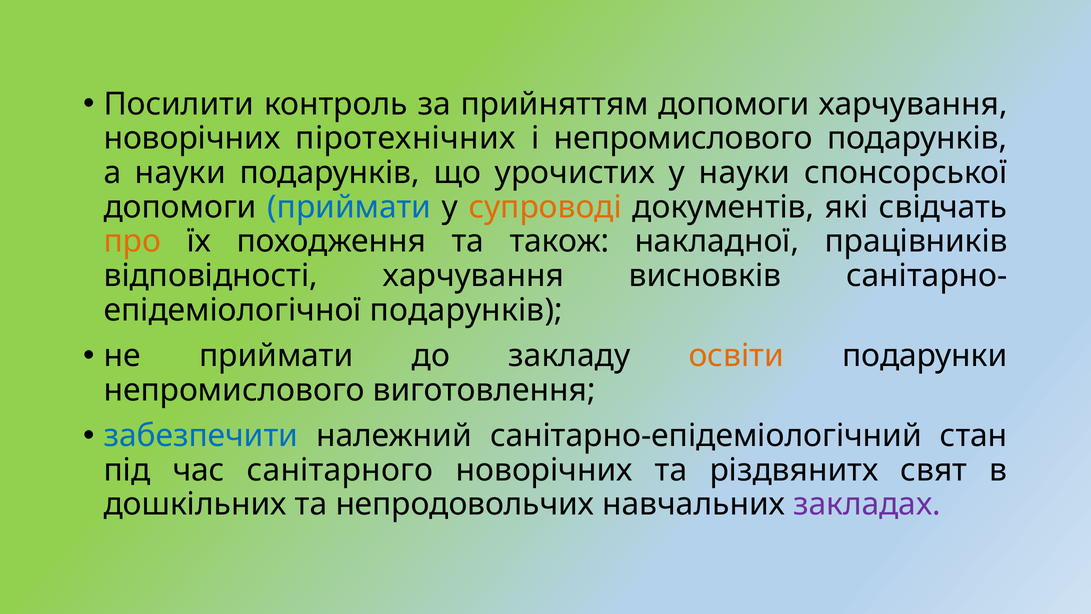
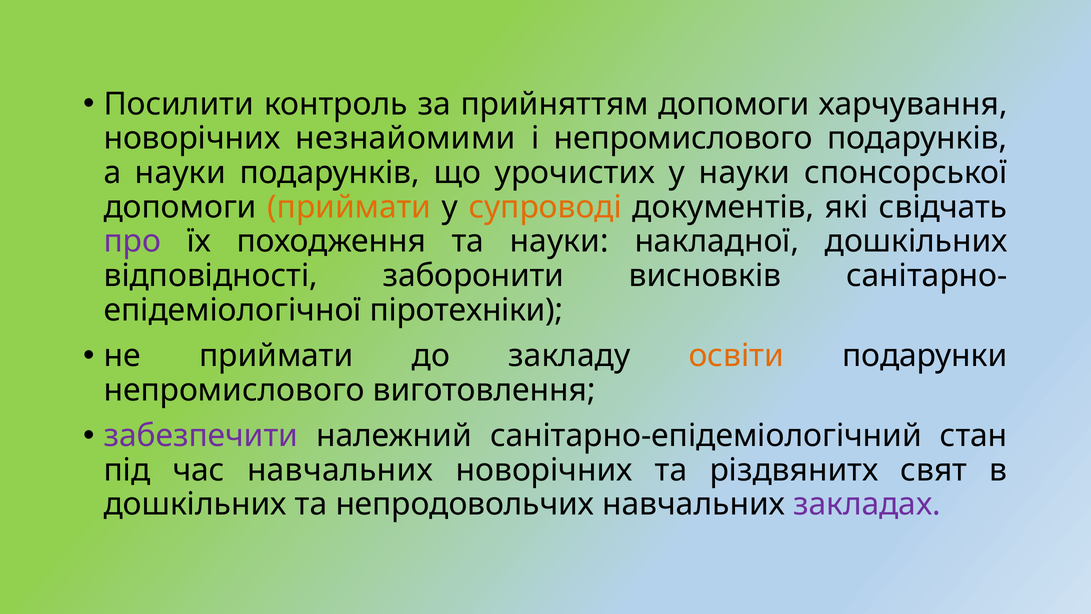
піротехнічних: піротехнічних -> незнайомими
приймати at (349, 207) colour: blue -> orange
про colour: orange -> purple
та також: також -> науки
накладної працівників: працівників -> дошкільних
відповідності харчування: харчування -> заборонити
подарунків at (466, 310): подарунків -> піротехніки
забезпечити colour: blue -> purple
час санітарного: санітарного -> навчальних
